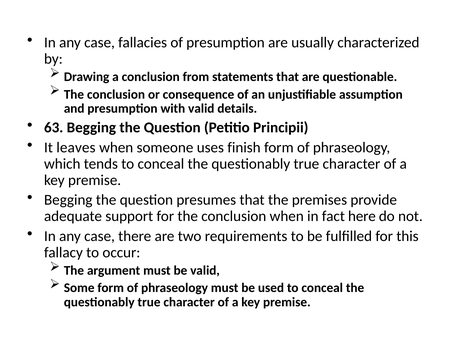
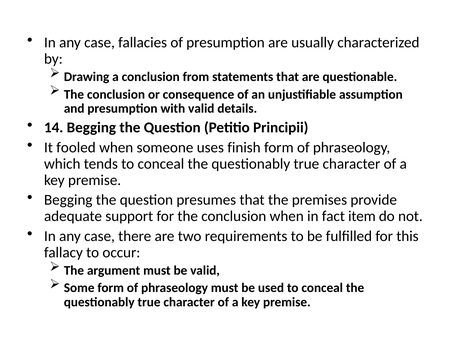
63: 63 -> 14
leaves: leaves -> fooled
here: here -> item
